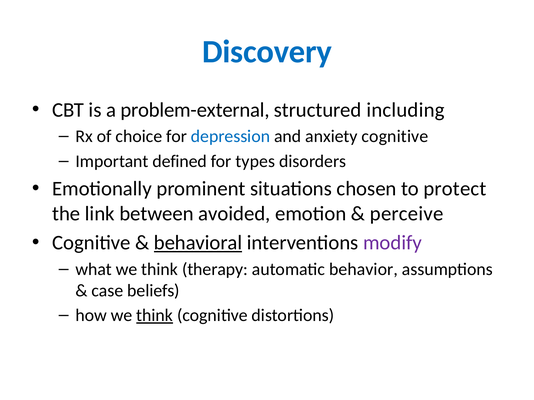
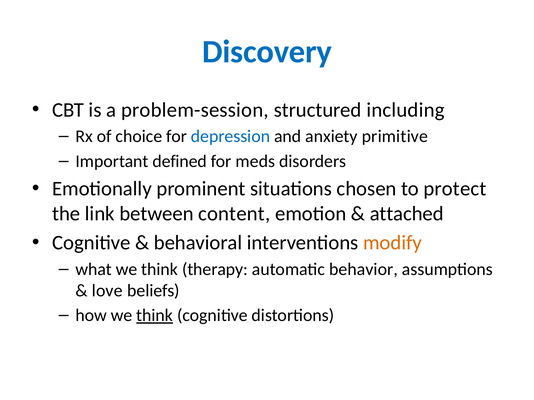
problem-external: problem-external -> problem-session
anxiety cognitive: cognitive -> primitive
types: types -> meds
avoided: avoided -> content
perceive: perceive -> attached
behavioral underline: present -> none
modify colour: purple -> orange
case: case -> love
